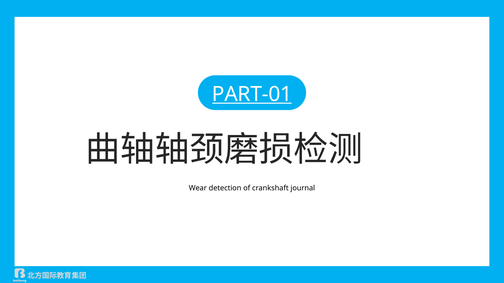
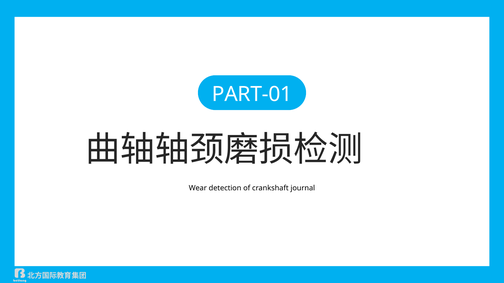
PART-01 underline: present -> none
